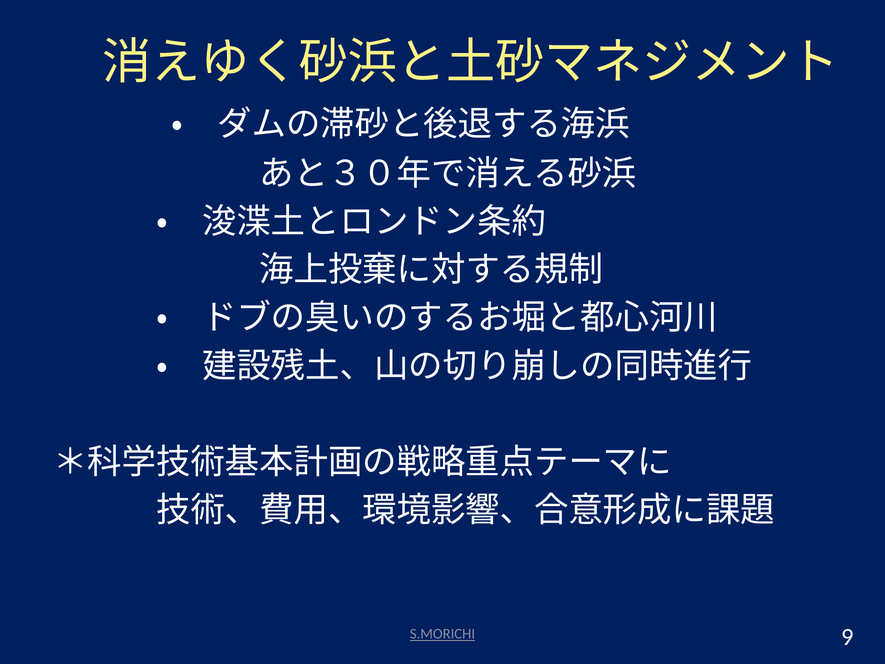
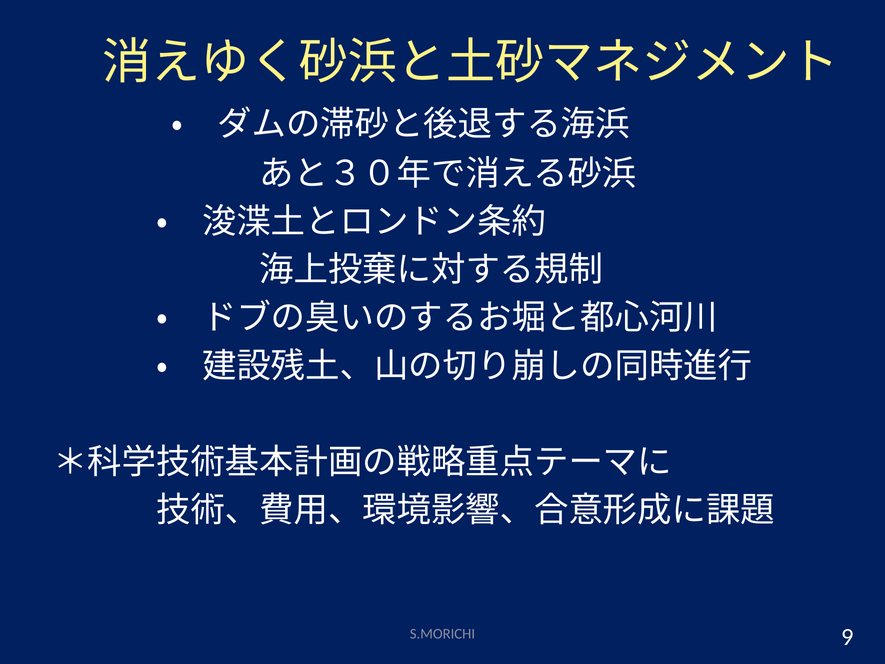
S.MORICHI underline: present -> none
